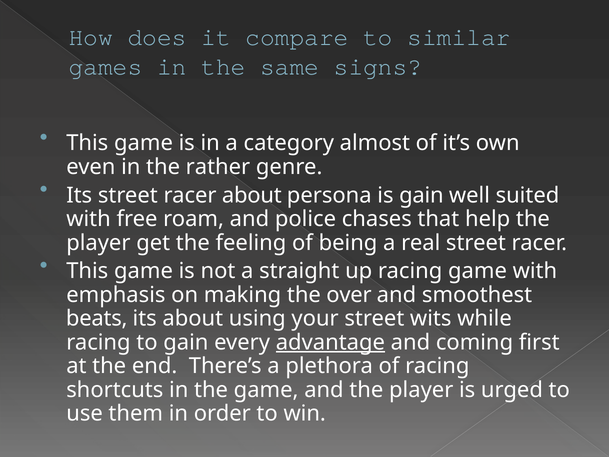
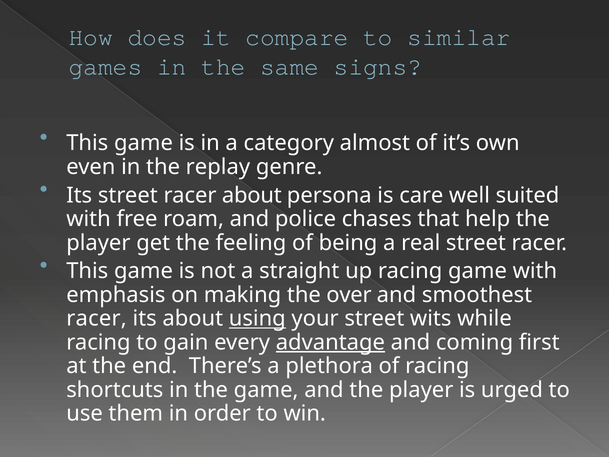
rather: rather -> replay
is gain: gain -> care
beats at (97, 318): beats -> racer
using underline: none -> present
